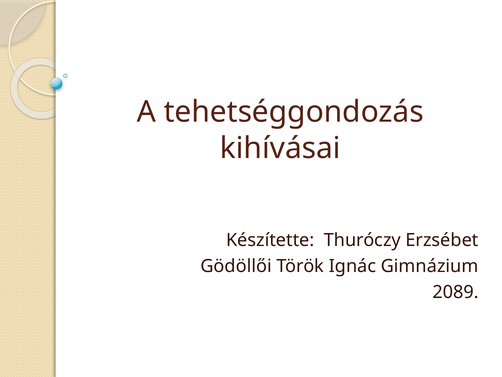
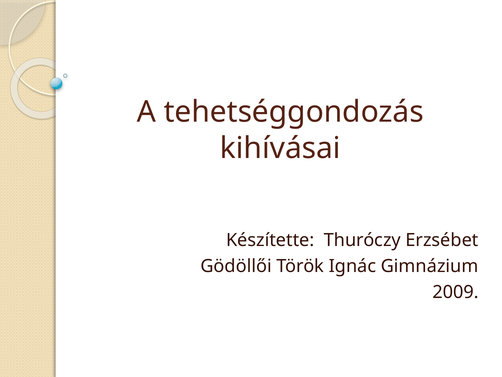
2089: 2089 -> 2009
